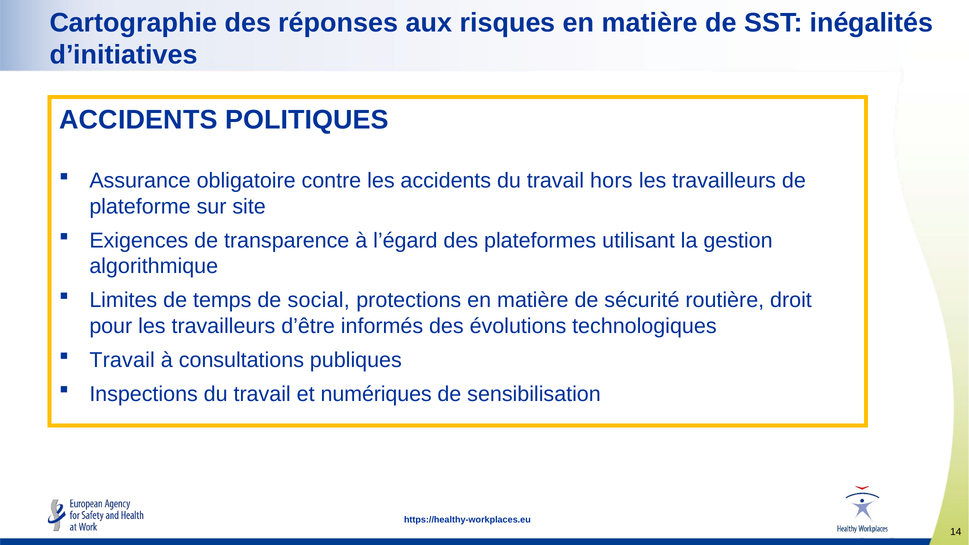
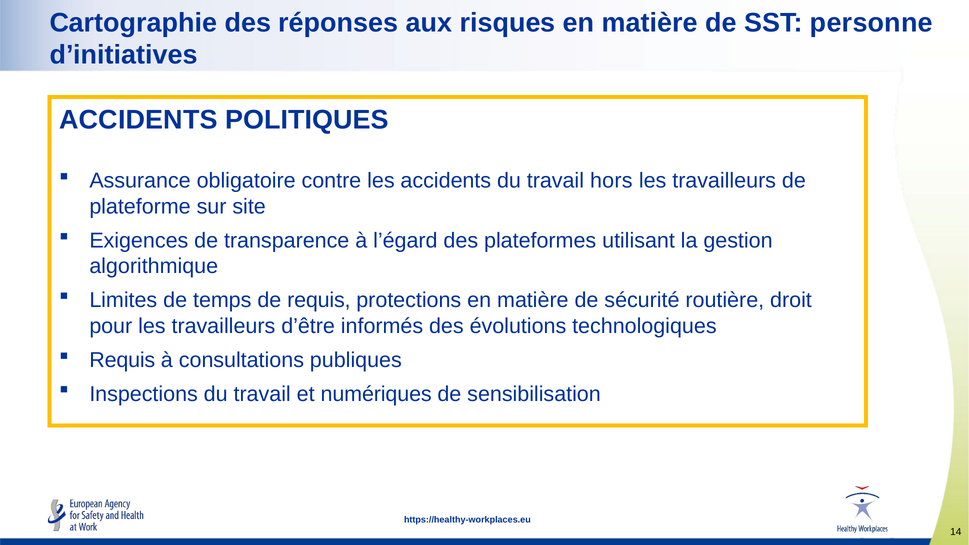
inégalités: inégalités -> personne
de social: social -> requis
Travail at (122, 360): Travail -> Requis
